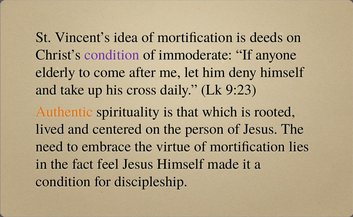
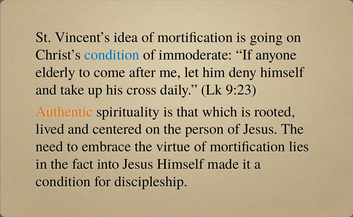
deeds: deeds -> going
condition at (112, 55) colour: purple -> blue
feel: feel -> into
